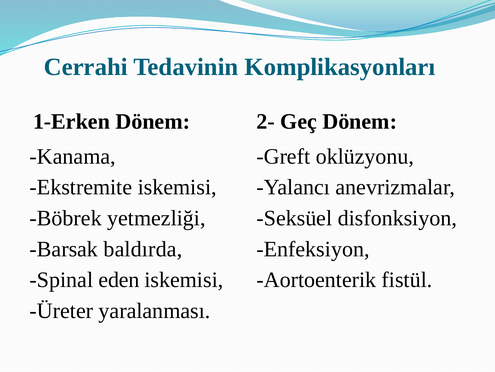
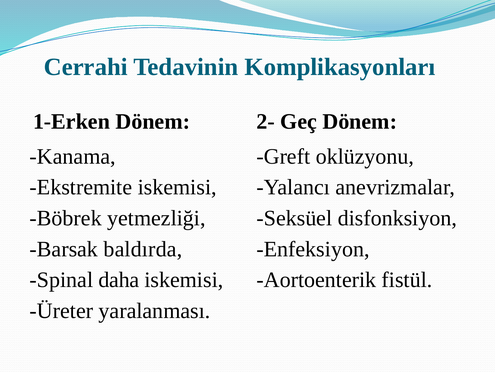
eden: eden -> daha
